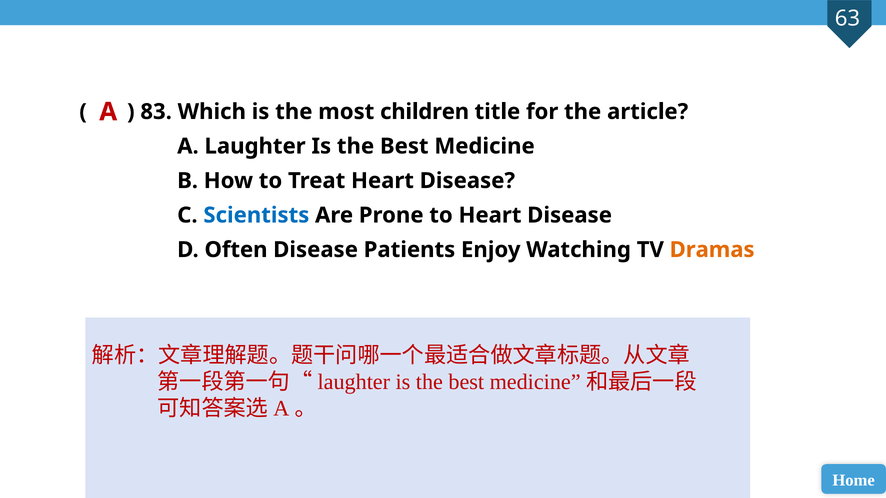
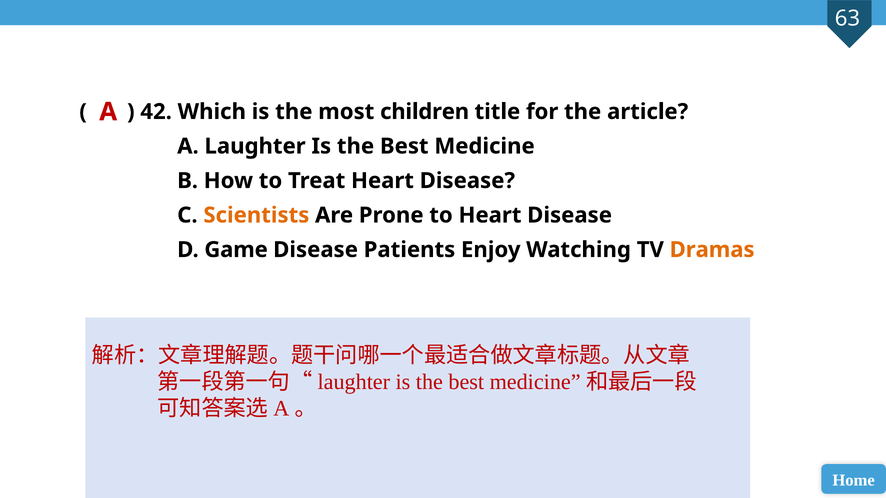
83: 83 -> 42
Scientists colour: blue -> orange
Often: Often -> Game
